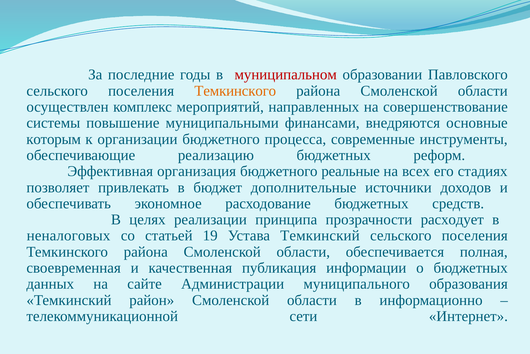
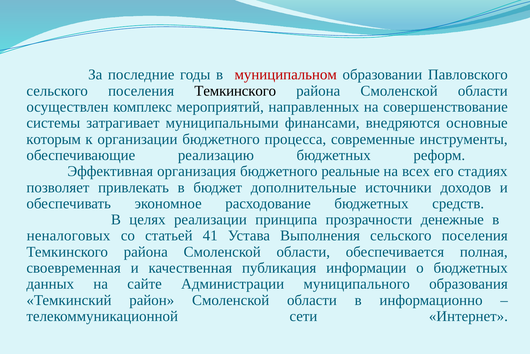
Темкинского at (235, 91) colour: orange -> black
повышение: повышение -> затрагивает
расходует: расходует -> денежные
19: 19 -> 41
Устава Темкинский: Темкинский -> Выполнения
